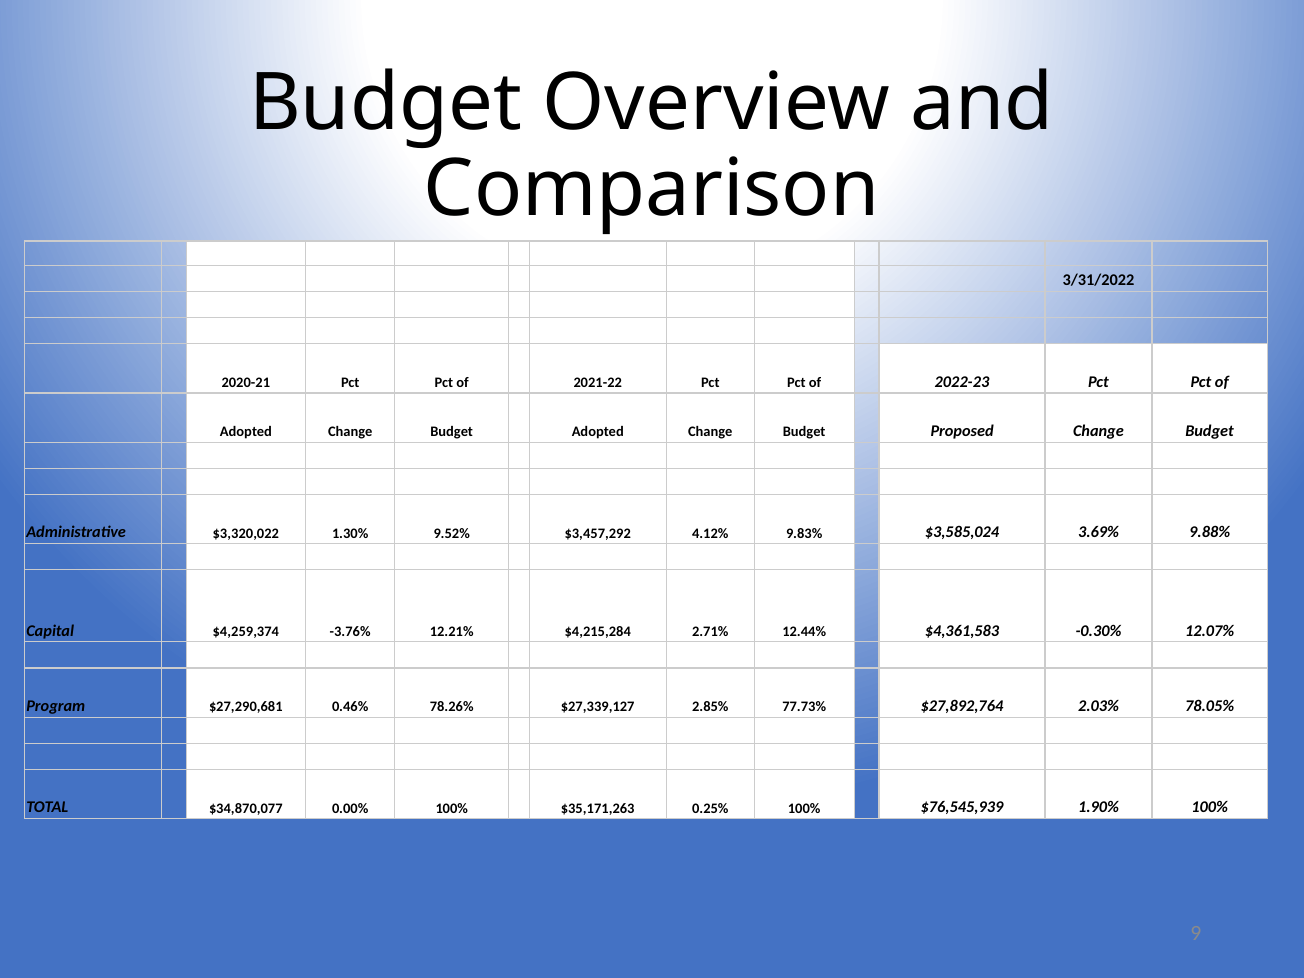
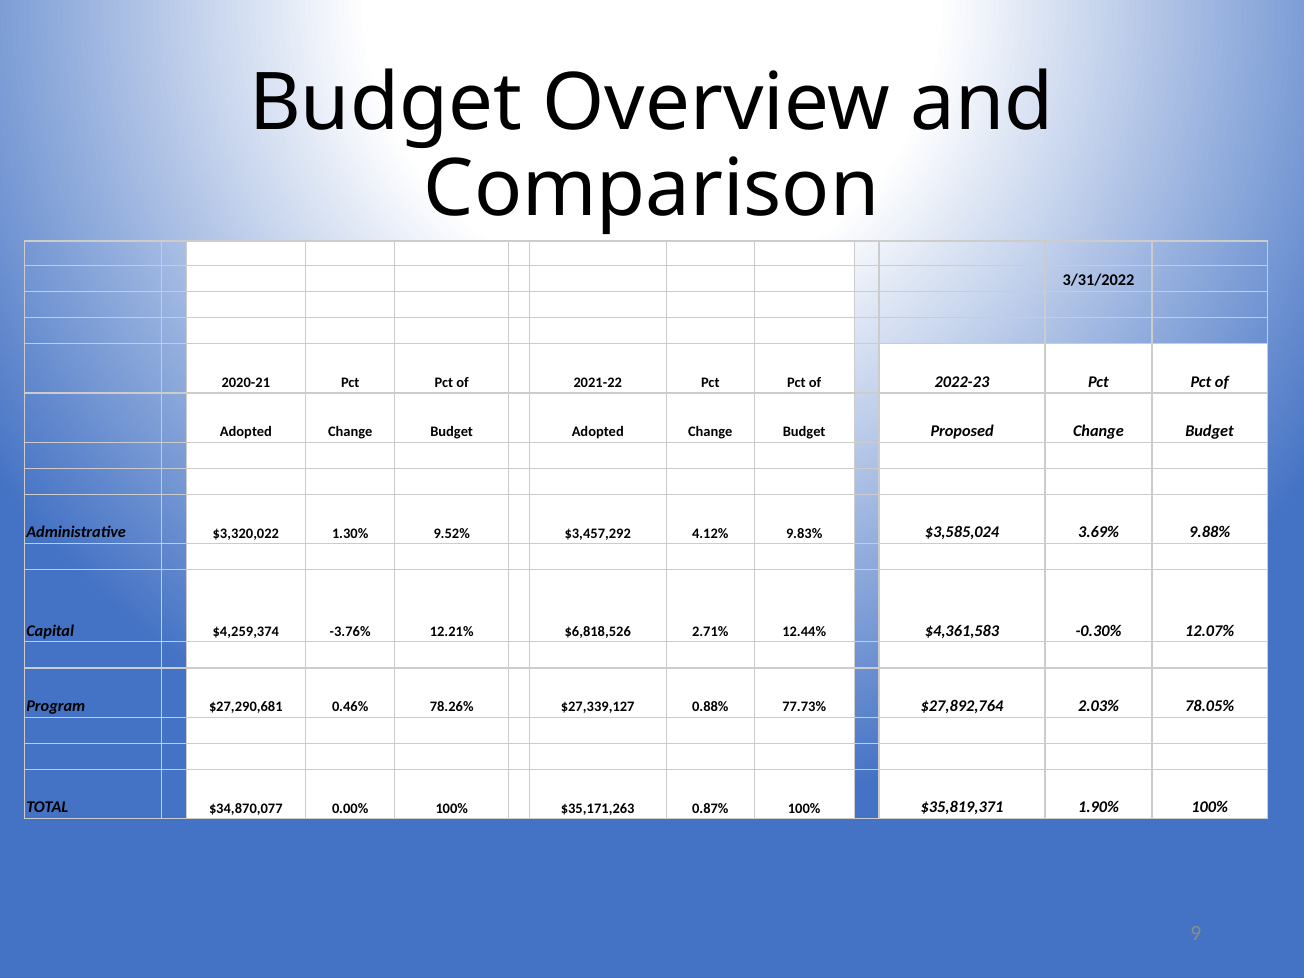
$4,215,284: $4,215,284 -> $6,818,526
2.85%: 2.85% -> 0.88%
0.25%: 0.25% -> 0.87%
$76,545,939: $76,545,939 -> $35,819,371
